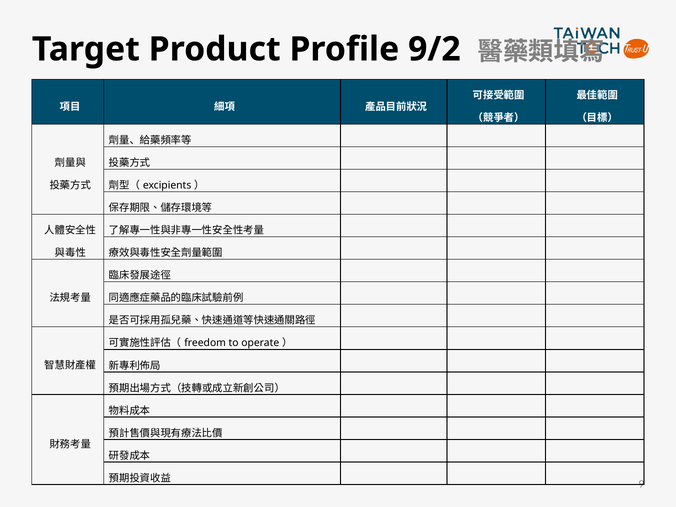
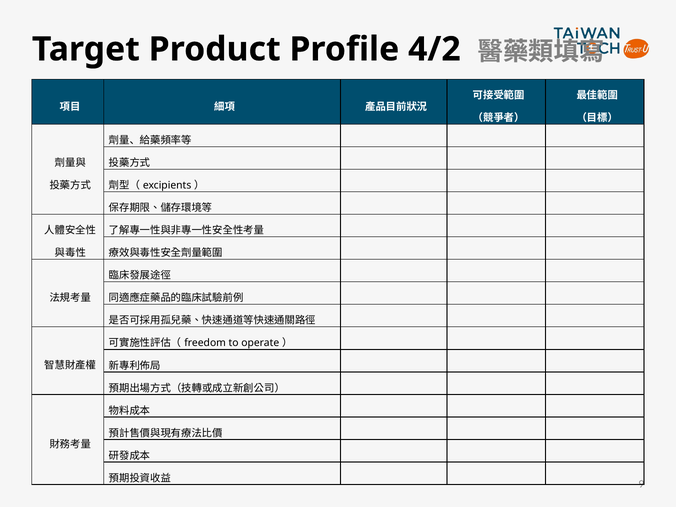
9/2: 9/2 -> 4/2
